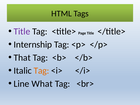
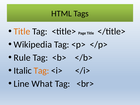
Title at (22, 31) colour: purple -> orange
Internship: Internship -> Wikipedia
That: That -> Rule
